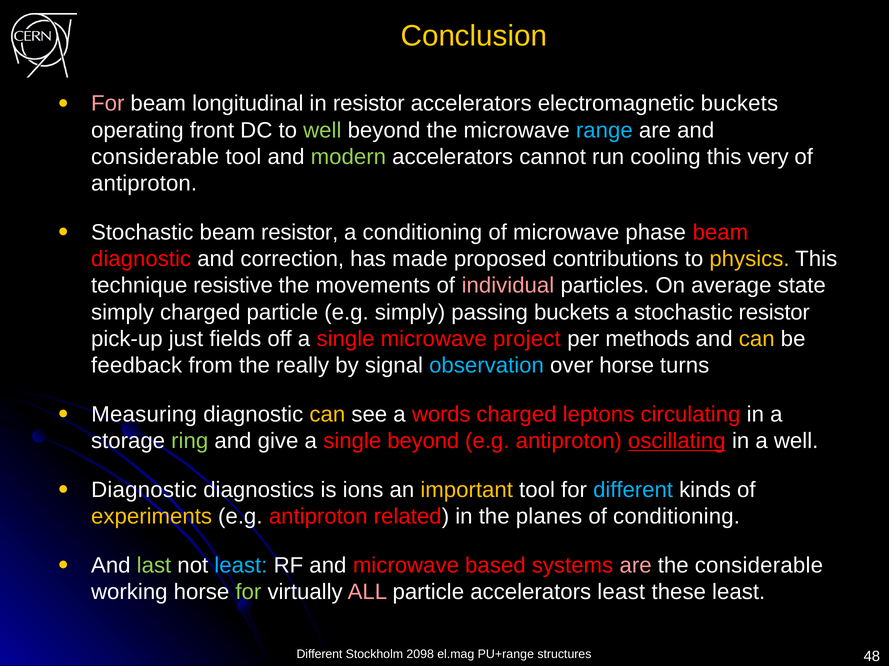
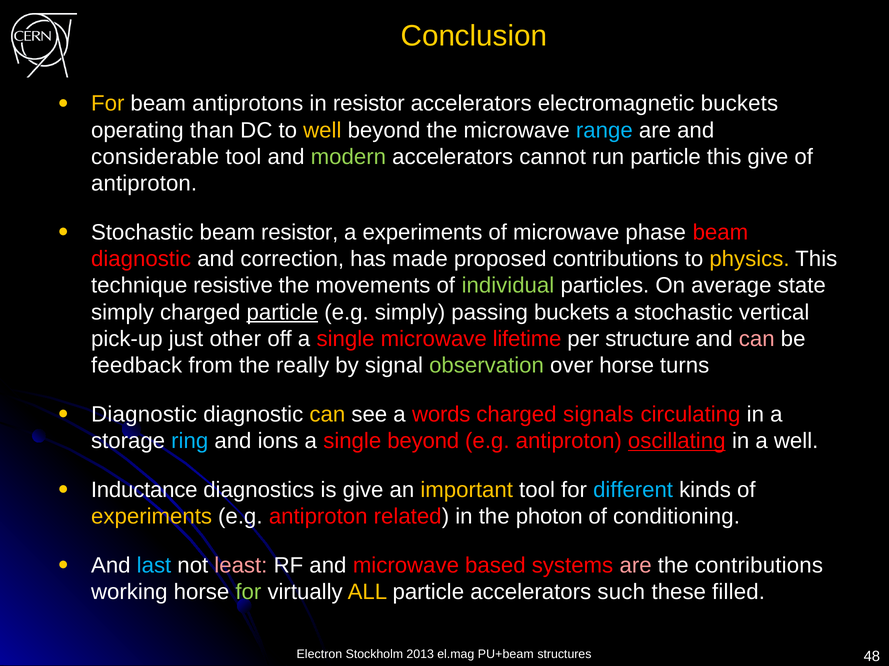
For at (108, 104) colour: pink -> yellow
longitudinal: longitudinal -> antiprotons
front: front -> than
well at (322, 130) colour: light green -> yellow
run cooling: cooling -> particle
this very: very -> give
a conditioning: conditioning -> experiments
individual colour: pink -> light green
particle at (282, 313) underline: none -> present
stochastic resistor: resistor -> vertical
fields: fields -> other
project: project -> lifetime
methods: methods -> structure
can at (757, 339) colour: yellow -> pink
observation colour: light blue -> light green
Measuring at (144, 415): Measuring -> Diagnostic
leptons: leptons -> signals
ring colour: light green -> light blue
give: give -> ions
Diagnostic at (144, 490): Diagnostic -> Inductance
is ions: ions -> give
planes: planes -> photon
last colour: light green -> light blue
least at (241, 566) colour: light blue -> pink
the considerable: considerable -> contributions
ALL colour: pink -> yellow
accelerators least: least -> such
these least: least -> filled
Different at (319, 655): Different -> Electron
2098: 2098 -> 2013
PU+range: PU+range -> PU+beam
